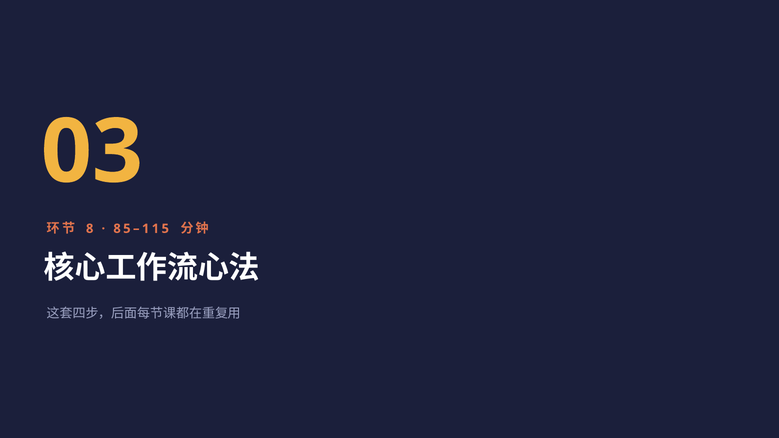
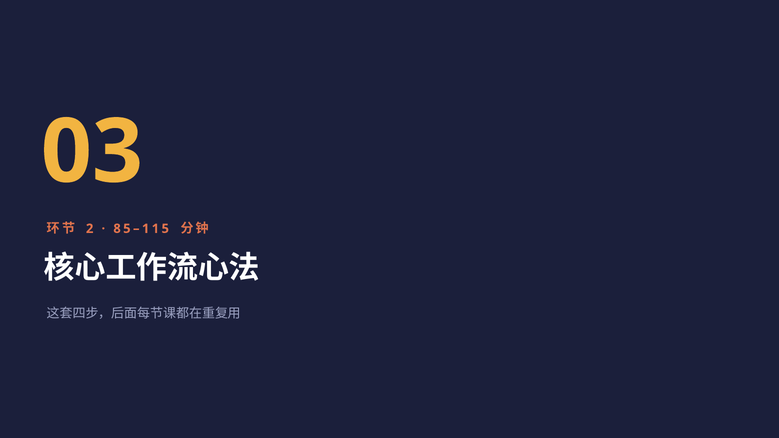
8: 8 -> 2
